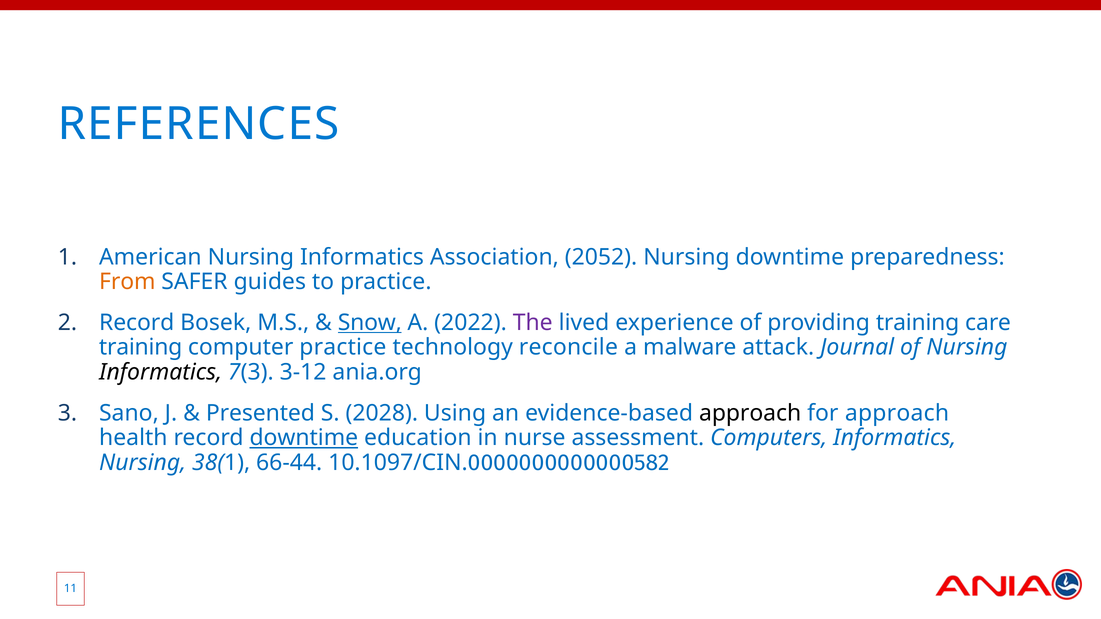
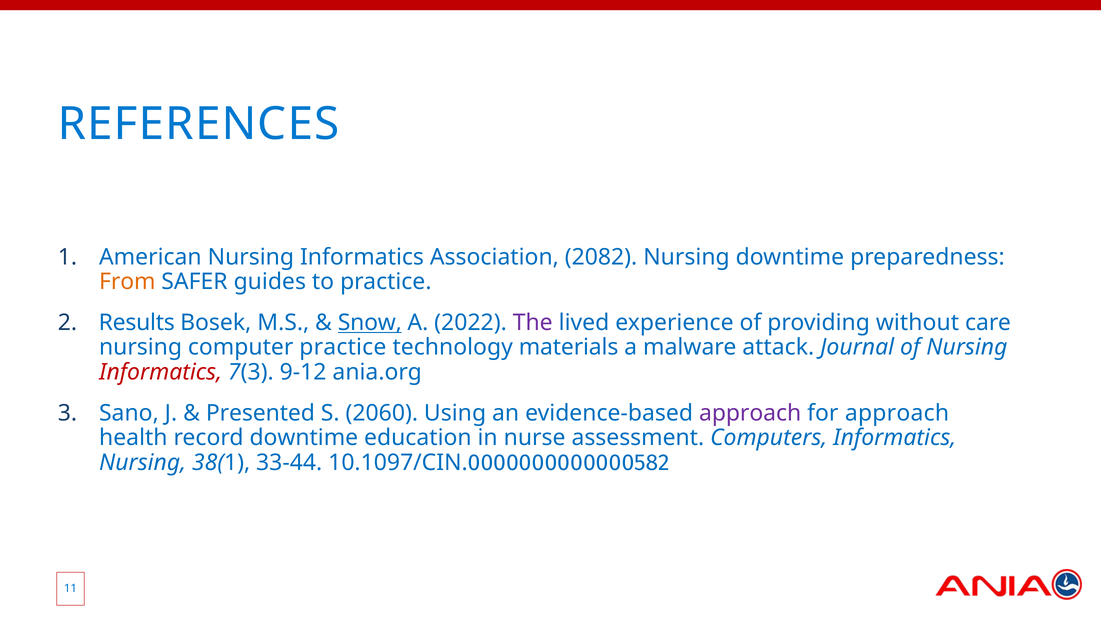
2052: 2052 -> 2082
Record at (137, 323): Record -> Results
providing training: training -> without
training at (141, 348): training -> nursing
reconcile: reconcile -> materials
Informatics at (161, 372) colour: black -> red
3-12: 3-12 -> 9-12
2028: 2028 -> 2060
approach at (750, 413) colour: black -> purple
downtime at (304, 438) underline: present -> none
66-44: 66-44 -> 33-44
